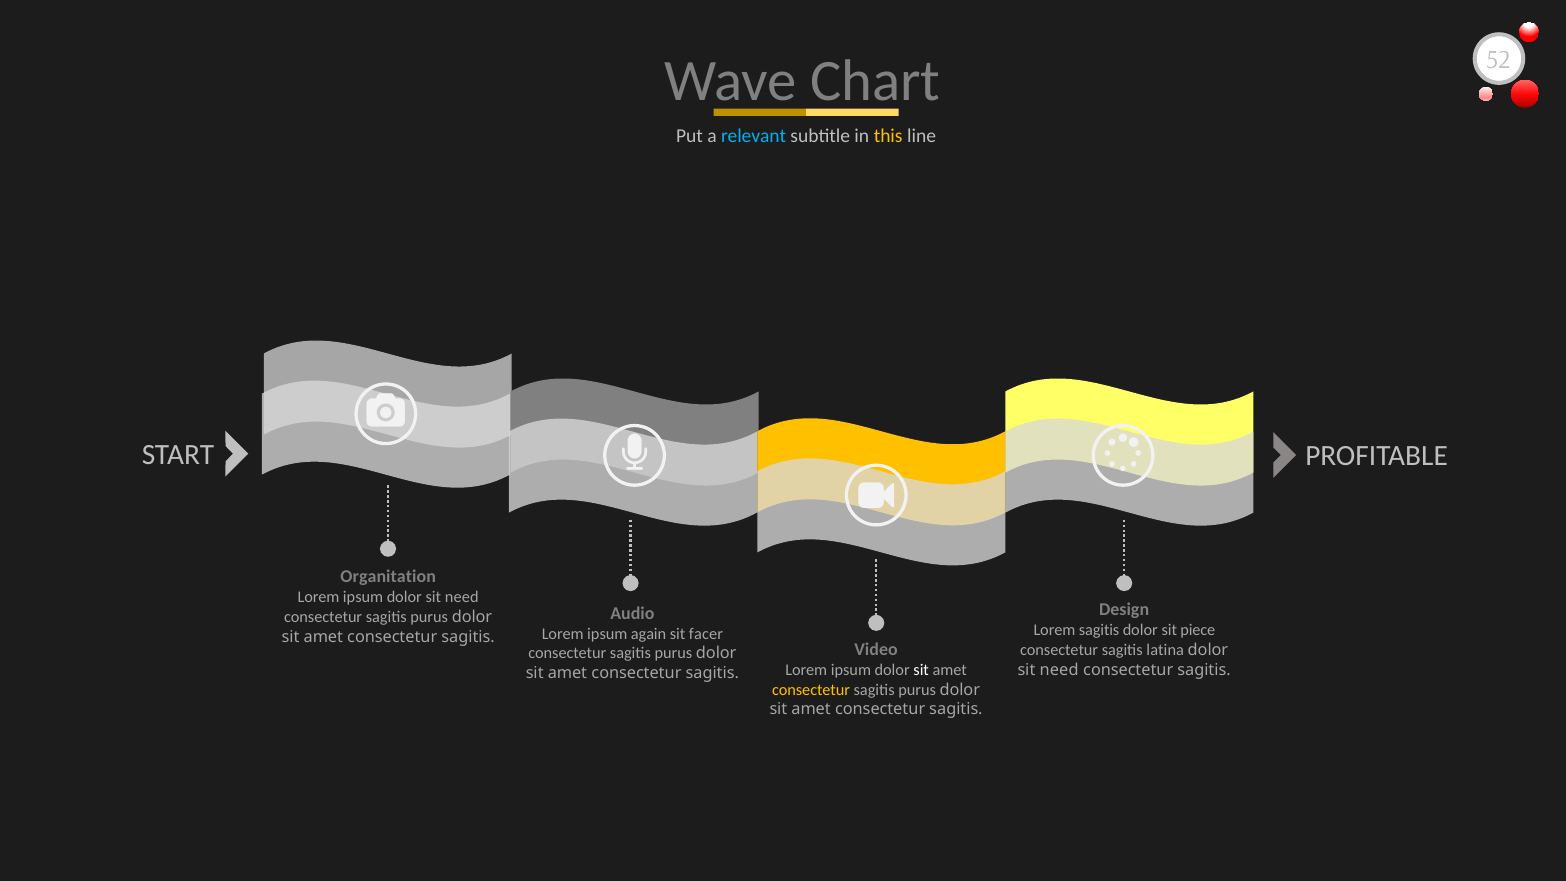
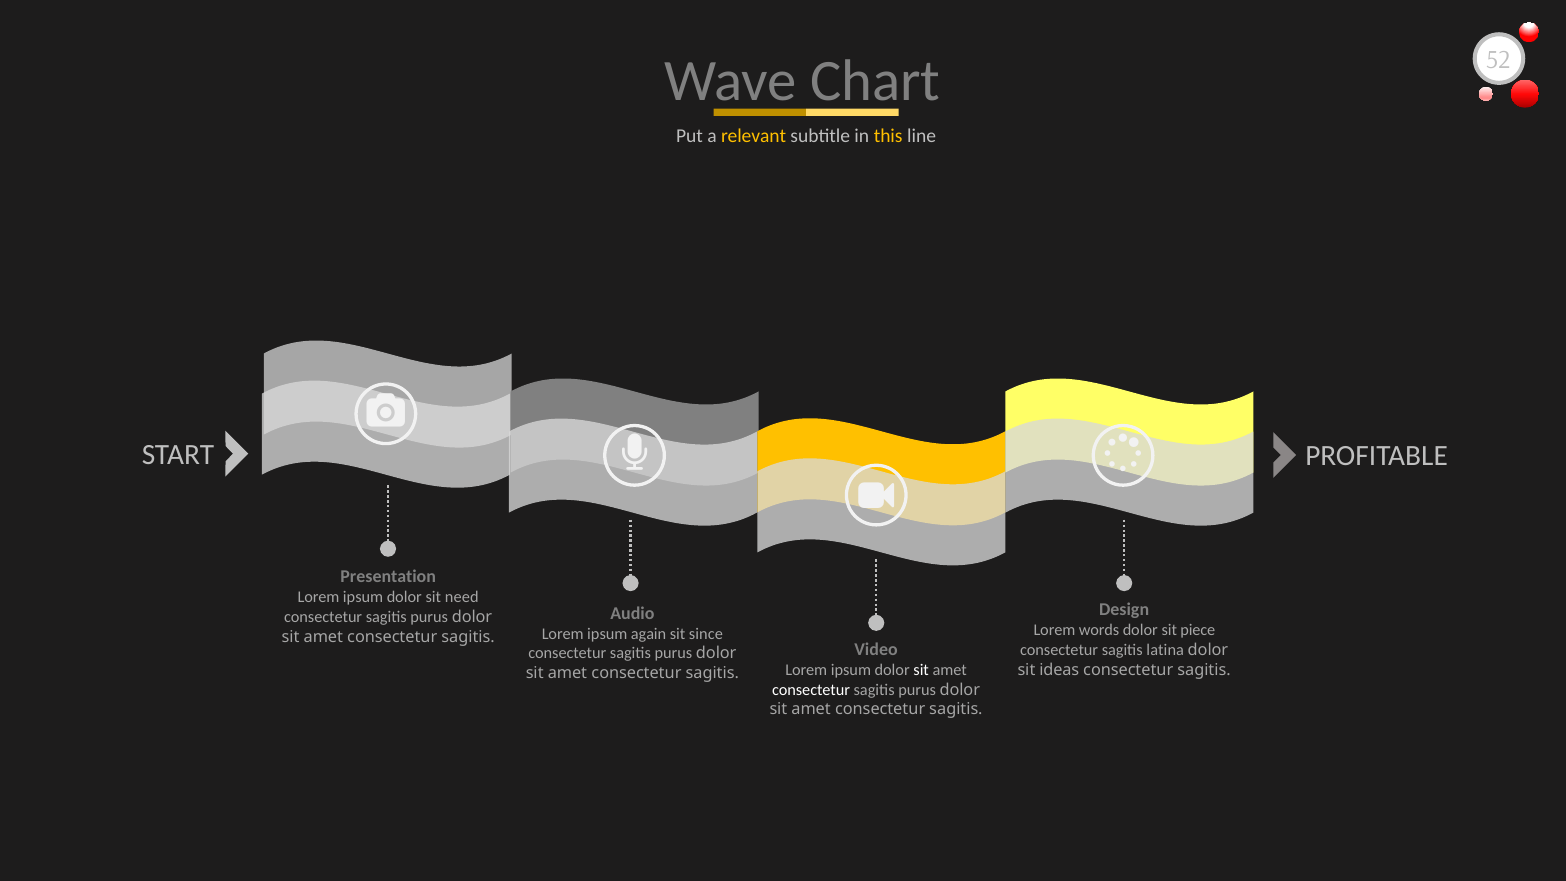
relevant colour: light blue -> yellow
Organitation: Organitation -> Presentation
Lorem sagitis: sagitis -> words
facer: facer -> since
need at (1059, 670): need -> ideas
consectetur at (811, 690) colour: yellow -> white
